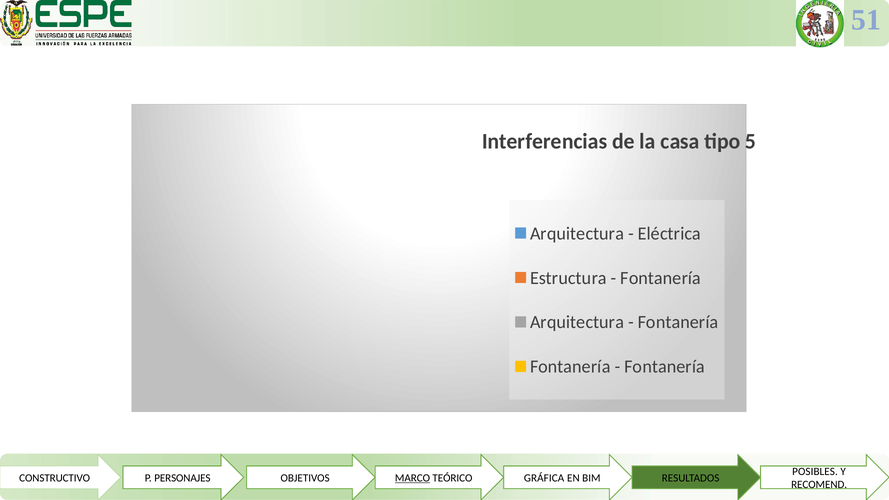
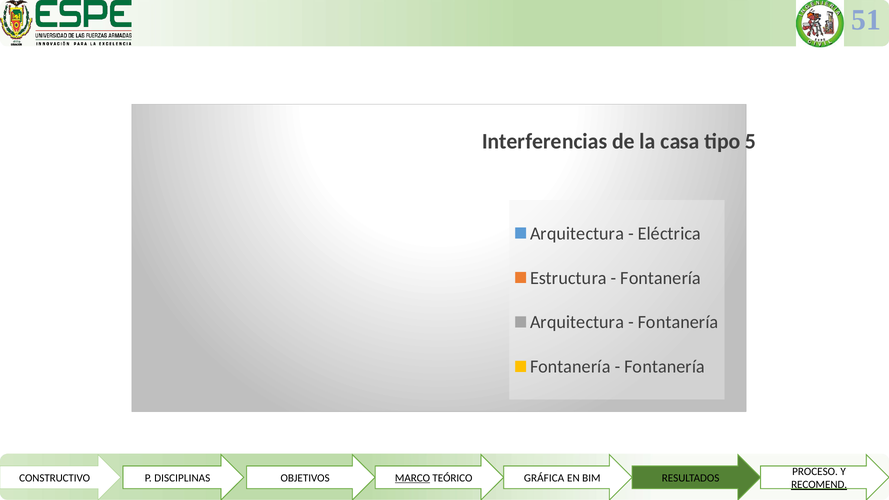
POSIBLES: POSIBLES -> PROCESO
PERSONAJES: PERSONAJES -> DISCIPLINAS
RECOMEND underline: none -> present
